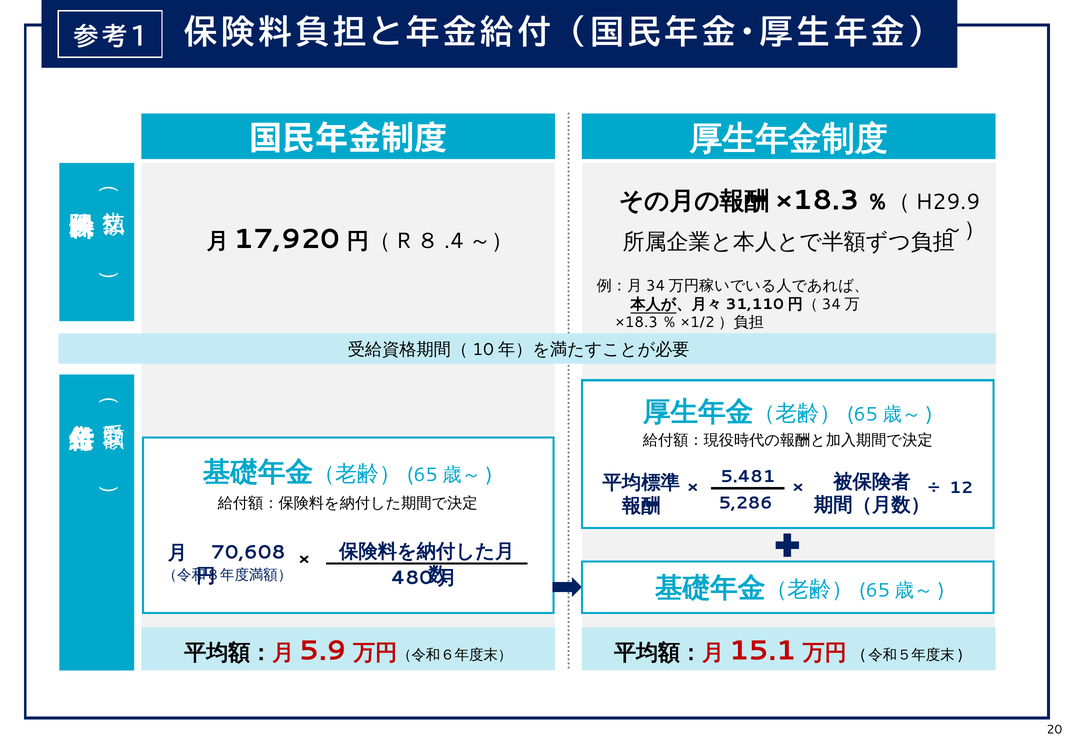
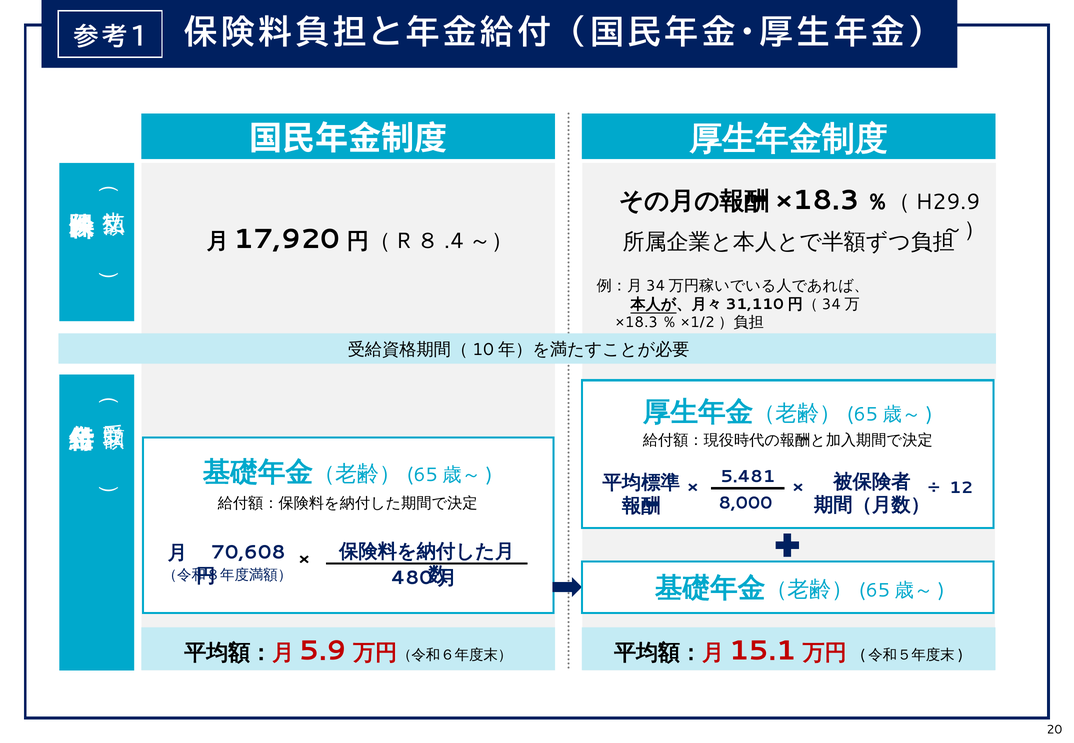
5,286: 5,286 -> 8,000
